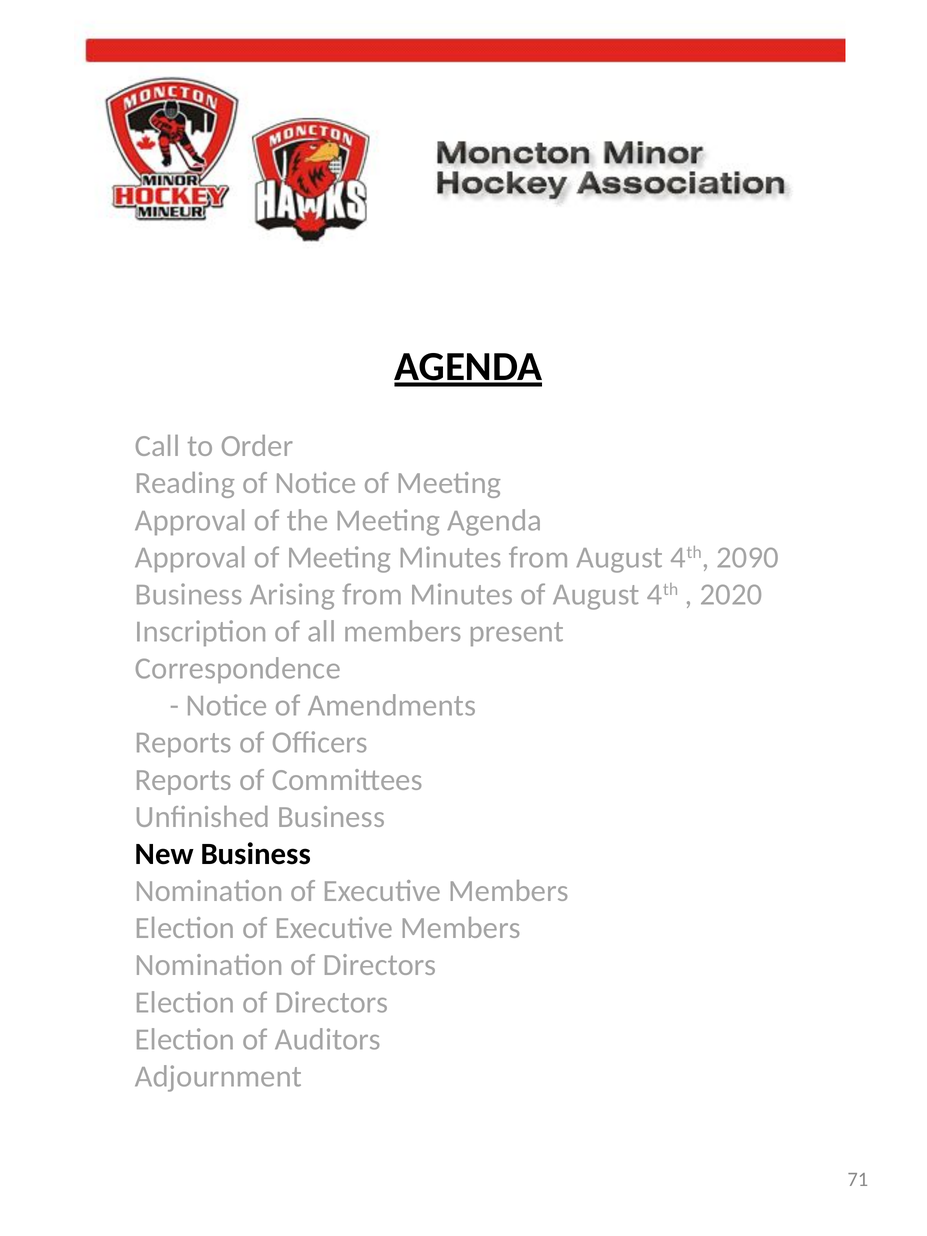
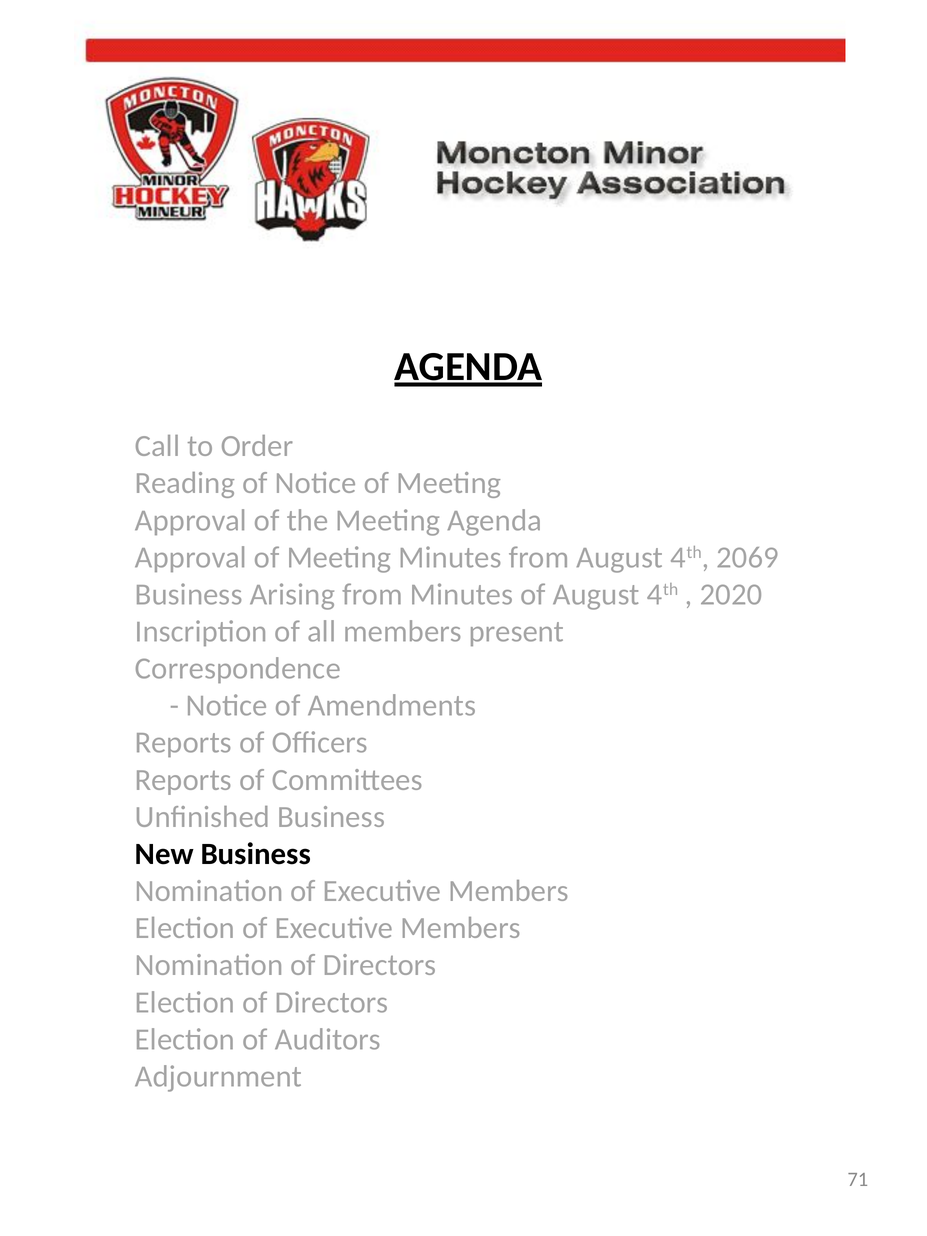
2090: 2090 -> 2069
